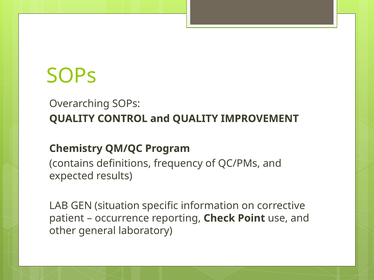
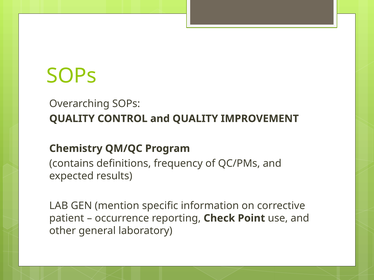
situation: situation -> mention
